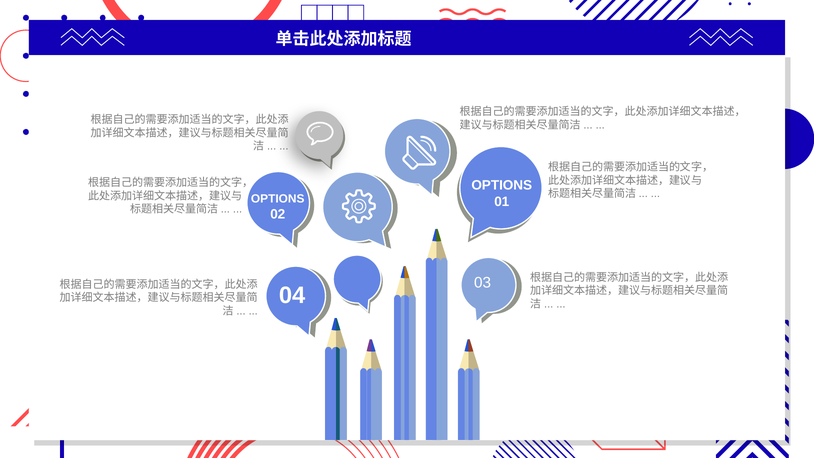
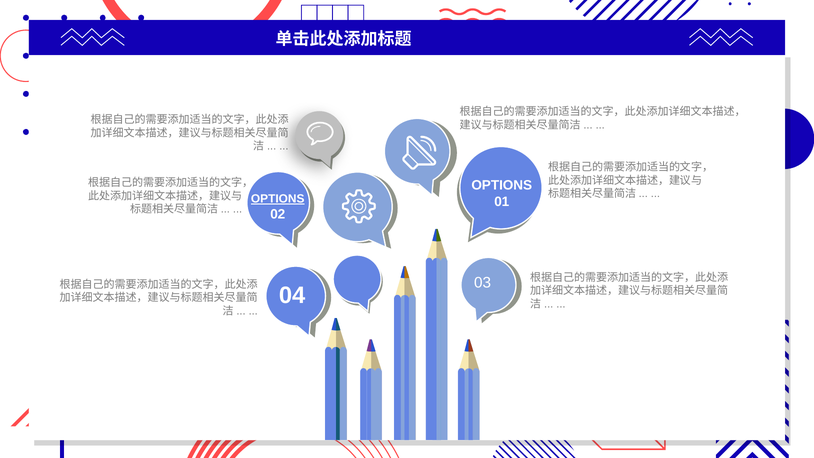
OPTIONS at (278, 199) underline: none -> present
